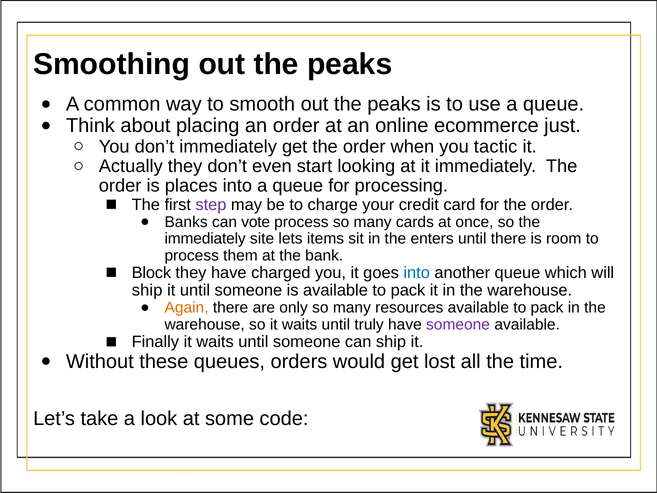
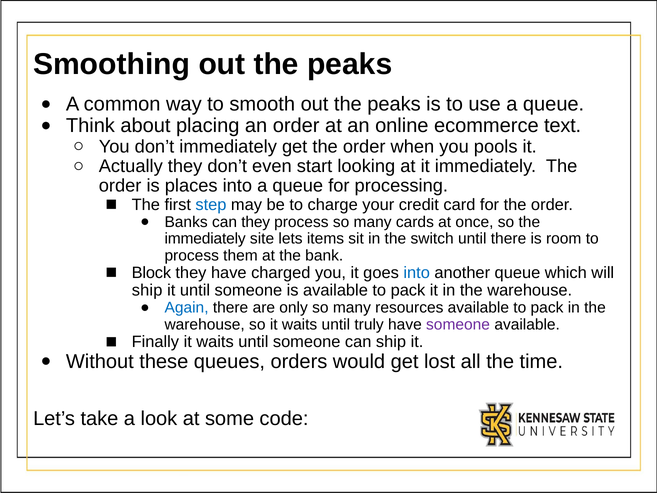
just: just -> text
tactic: tactic -> pools
step colour: purple -> blue
can vote: vote -> they
enters: enters -> switch
Again colour: orange -> blue
